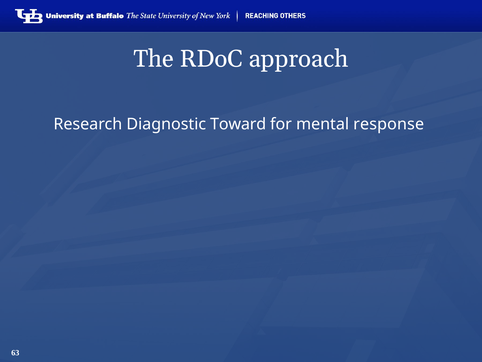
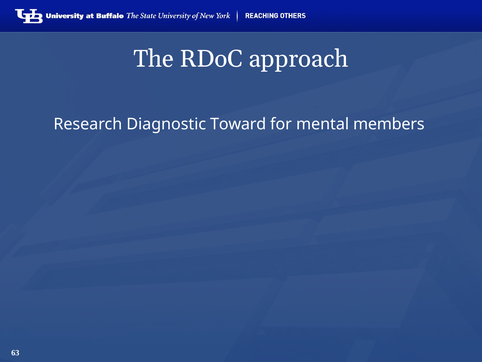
response: response -> members
